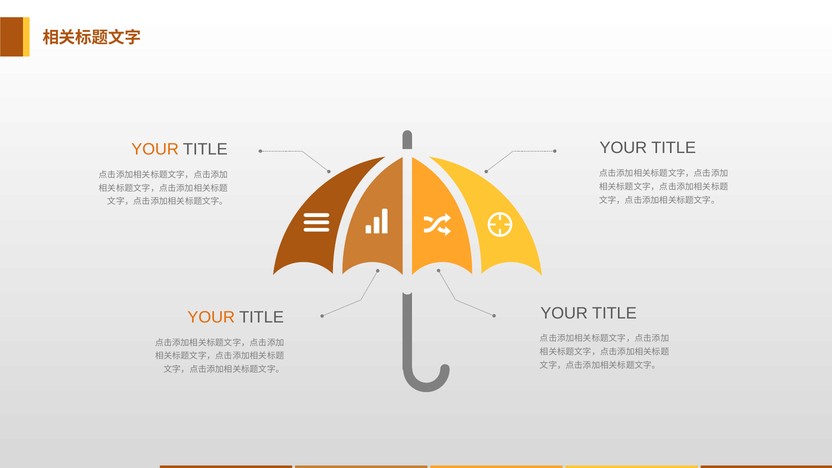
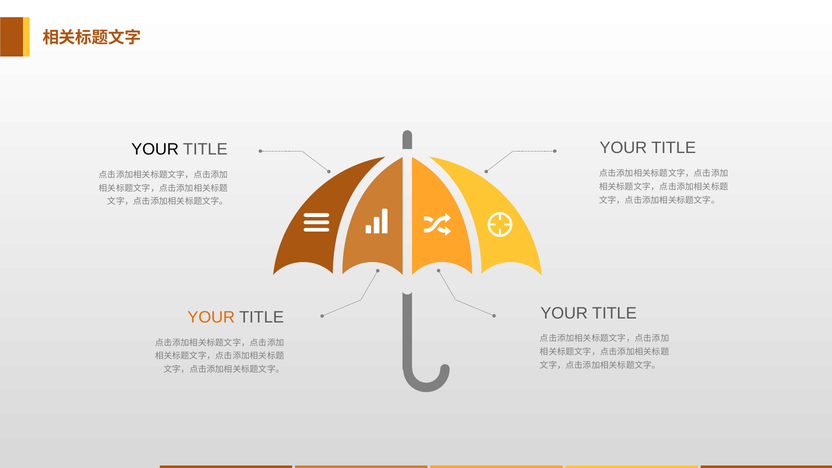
YOUR at (155, 149) colour: orange -> black
